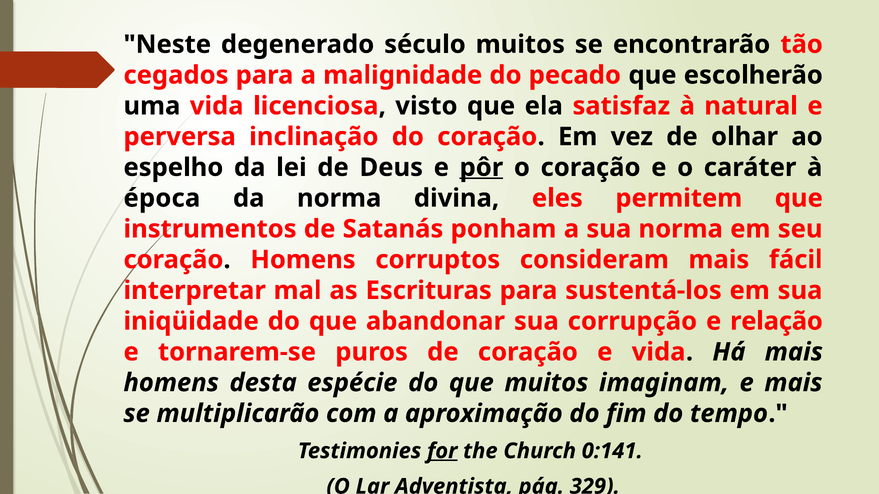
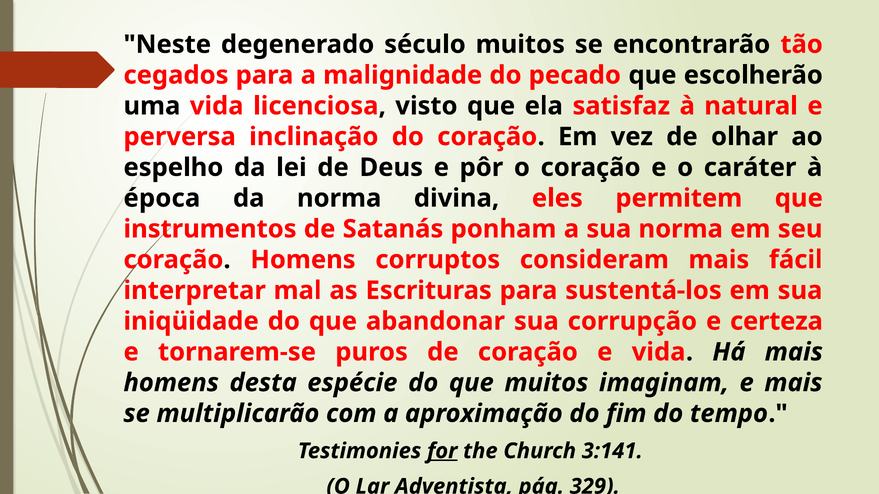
pôr underline: present -> none
relação: relação -> certeza
0:141: 0:141 -> 3:141
